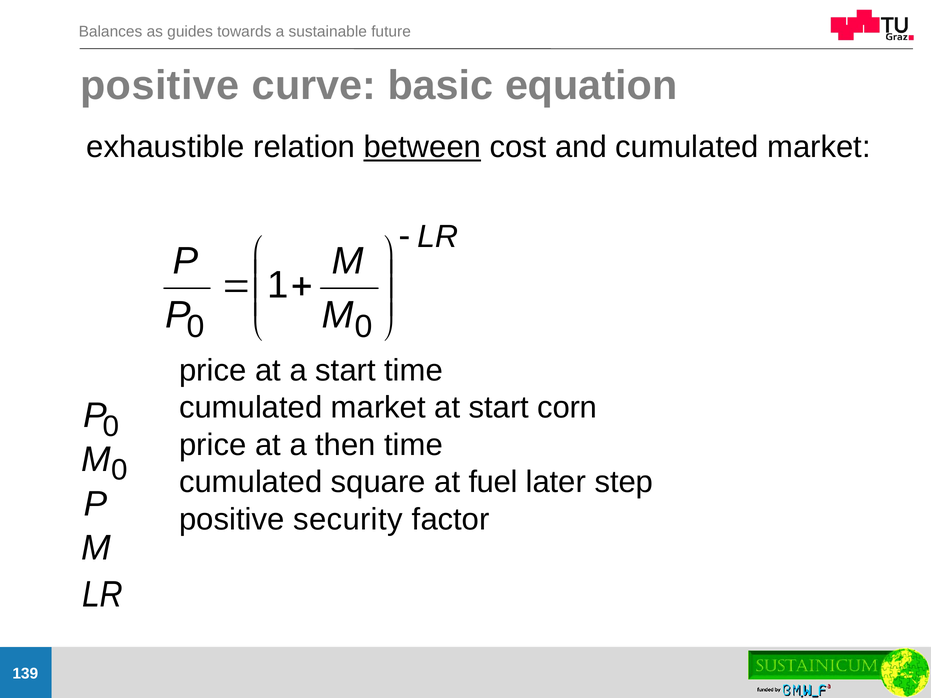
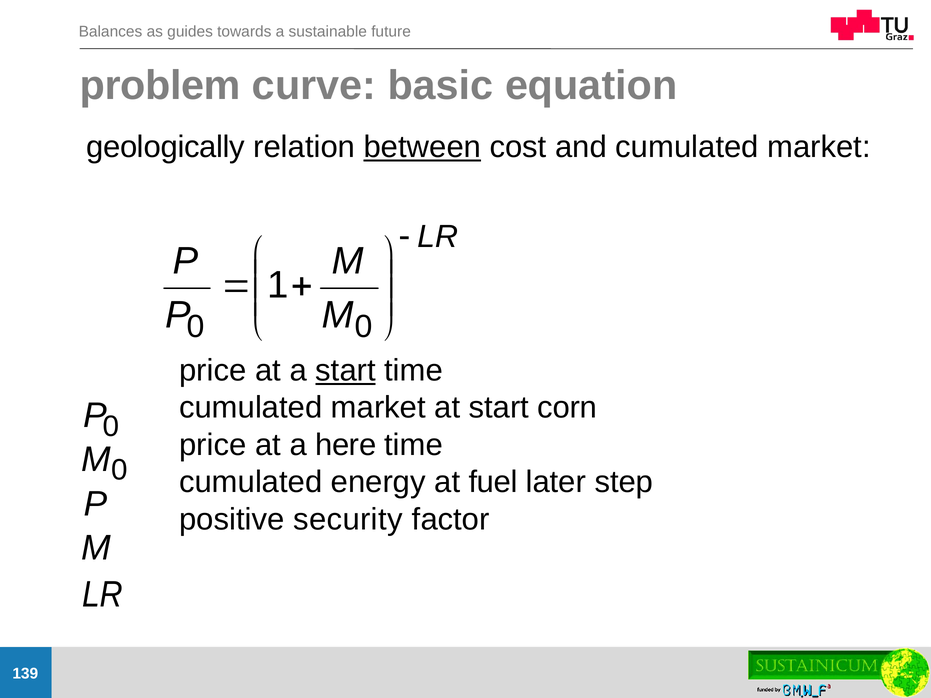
positive at (160, 86): positive -> problem
exhaustible: exhaustible -> geologically
start at (346, 371) underline: none -> present
then: then -> here
square: square -> energy
